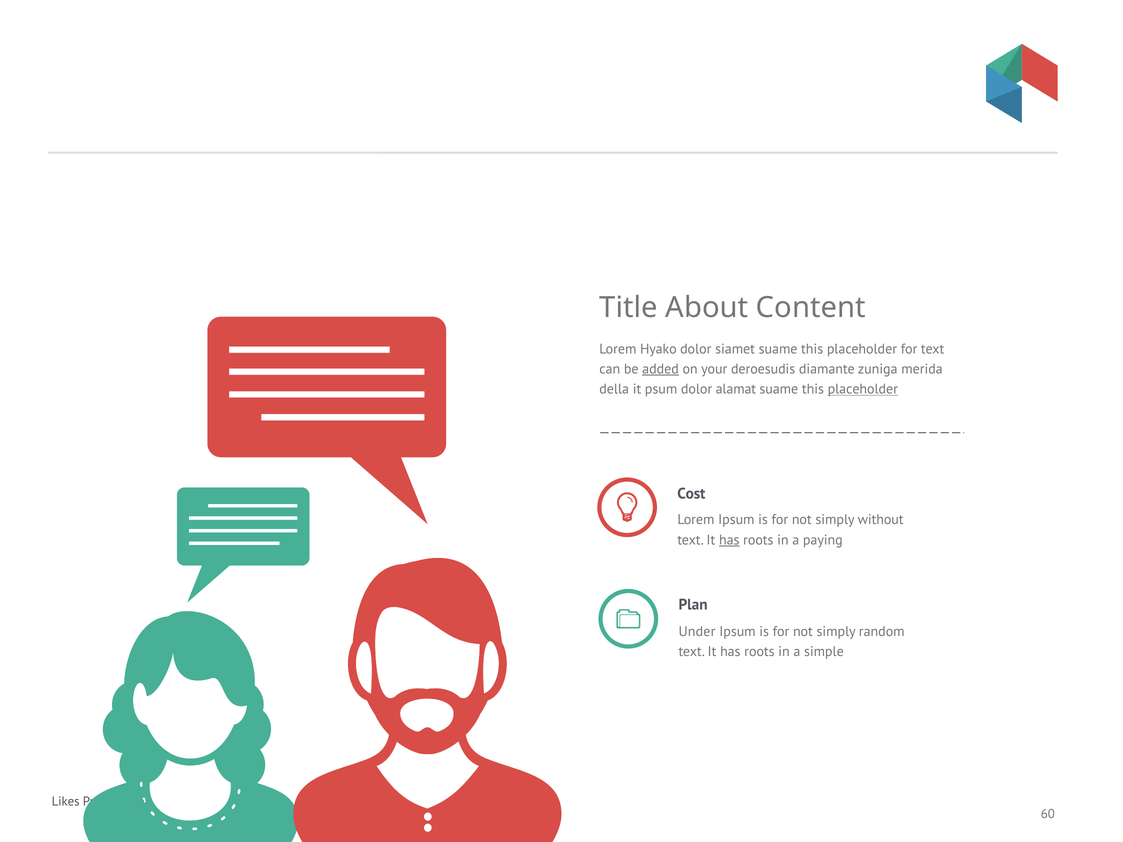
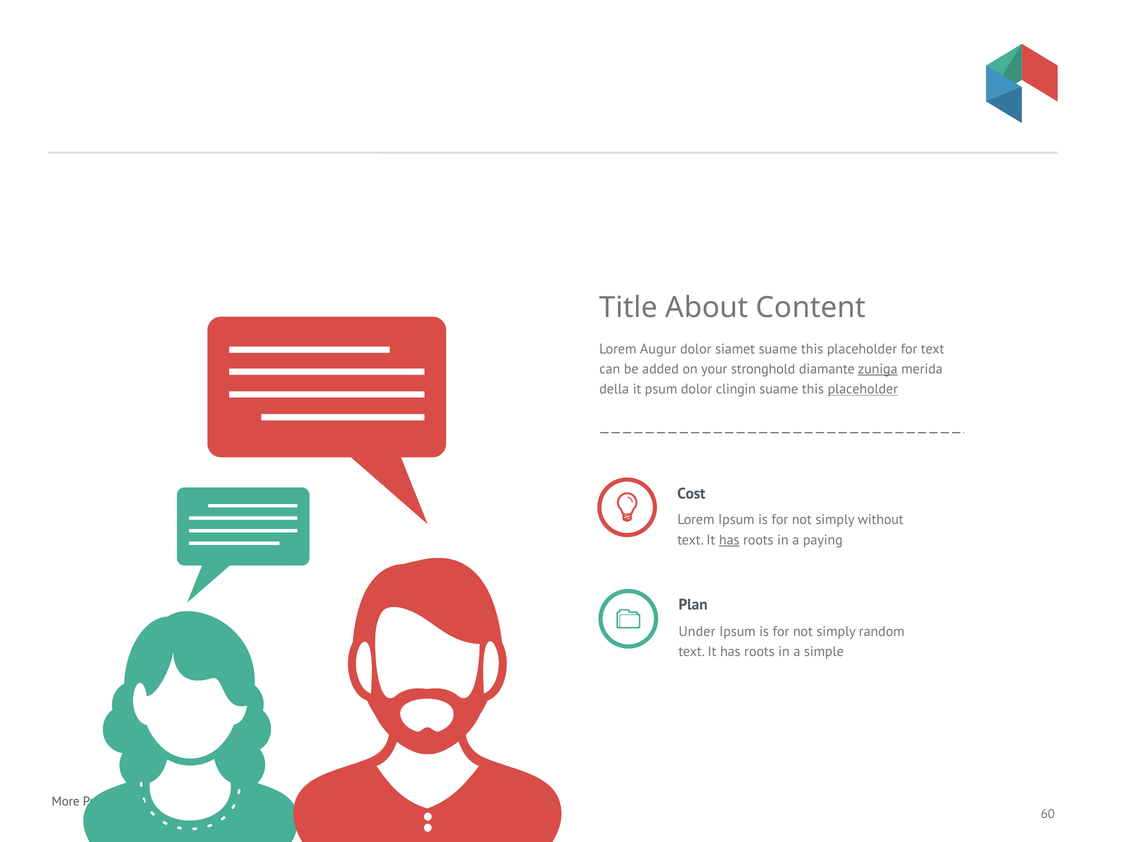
Hyako: Hyako -> Augur
added underline: present -> none
deroesudis: deroesudis -> stronghold
zuniga underline: none -> present
alamat: alamat -> clingin
Likes: Likes -> More
